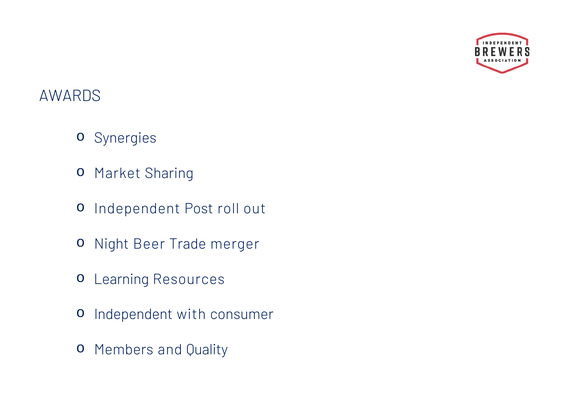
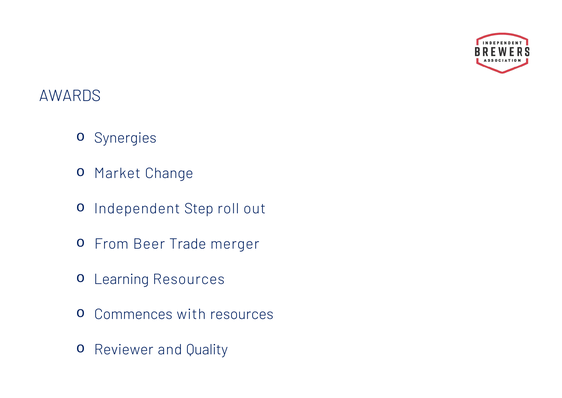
Sharing: Sharing -> Change
Post: Post -> Step
Night: Night -> From
Independent at (133, 314): Independent -> Commences
with consumer: consumer -> resources
Members: Members -> Reviewer
